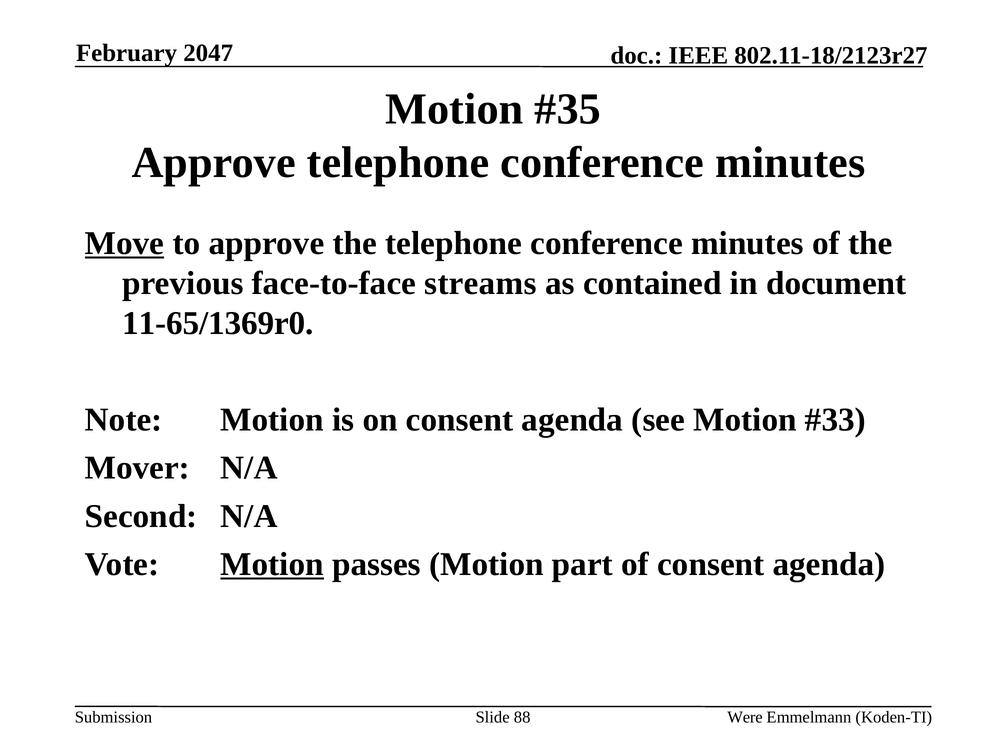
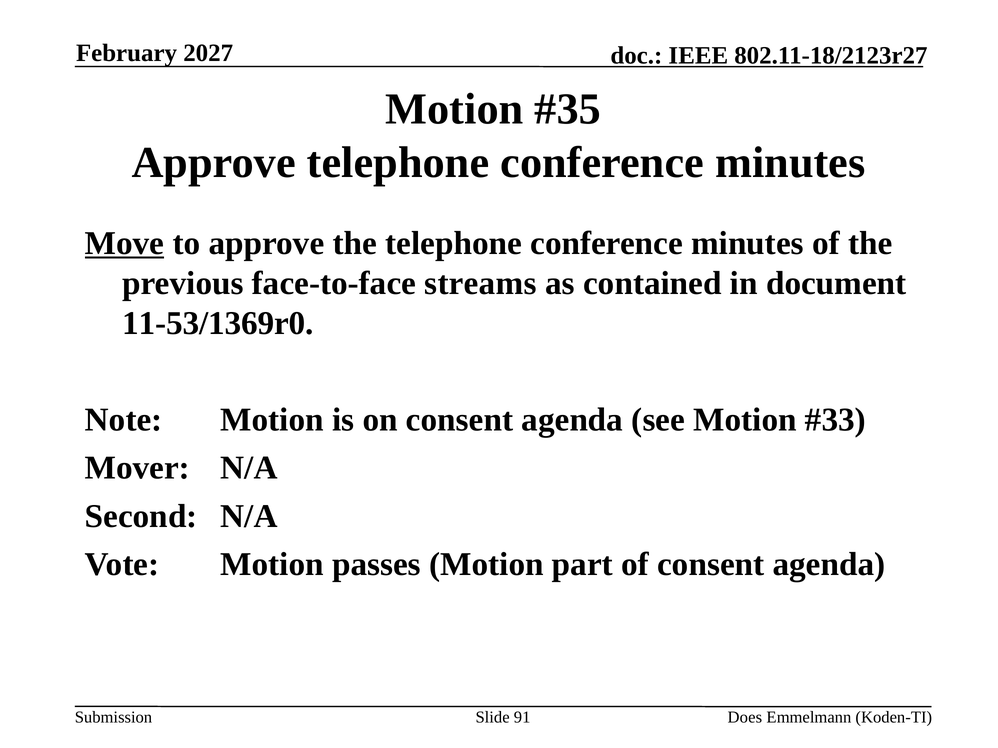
2047: 2047 -> 2027
11-65/1369r0: 11-65/1369r0 -> 11-53/1369r0
Motion at (272, 565) underline: present -> none
88: 88 -> 91
Were: Were -> Does
